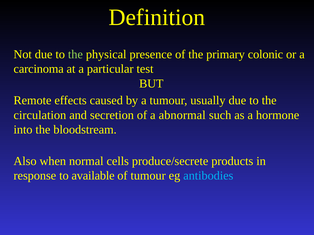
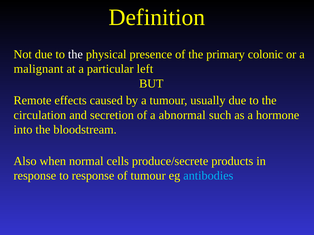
the at (75, 54) colour: light green -> white
carcinoma: carcinoma -> malignant
test: test -> left
to available: available -> response
